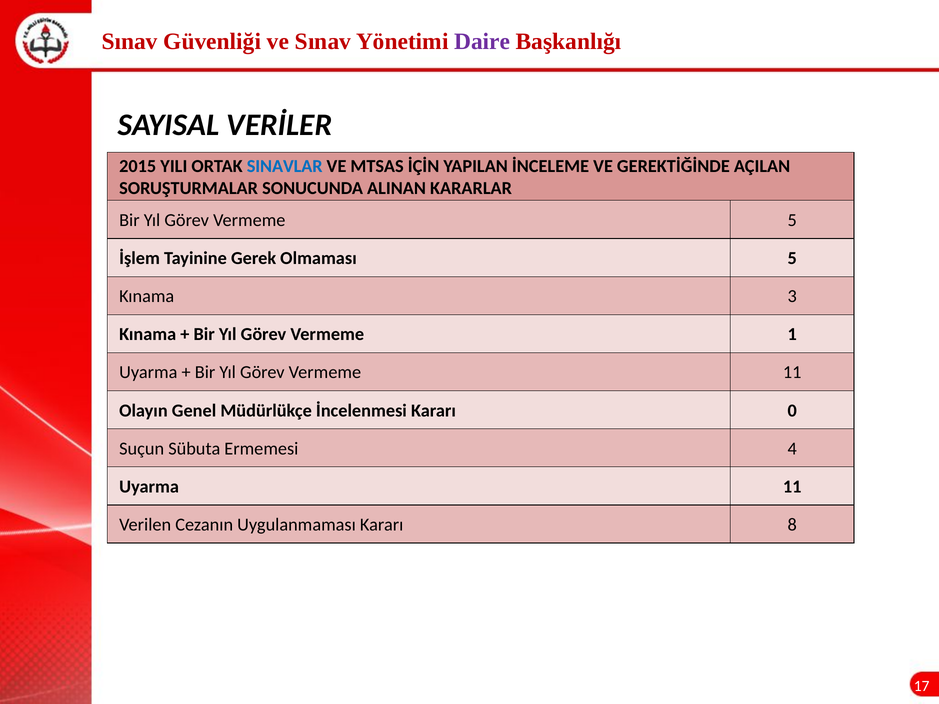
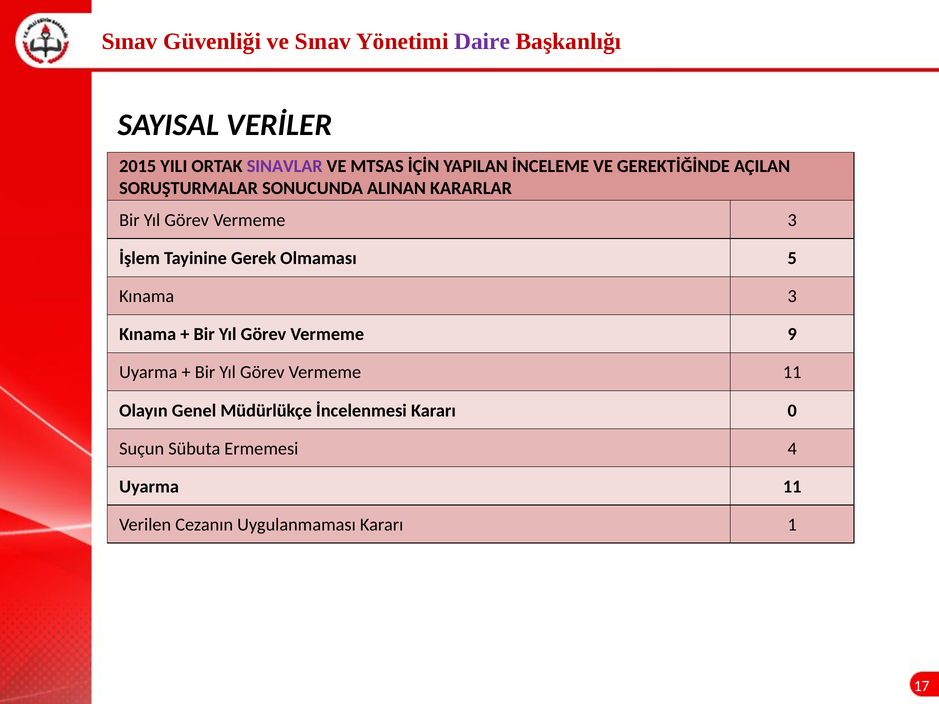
SINAVLAR colour: blue -> purple
Vermeme 5: 5 -> 3
1: 1 -> 9
8: 8 -> 1
